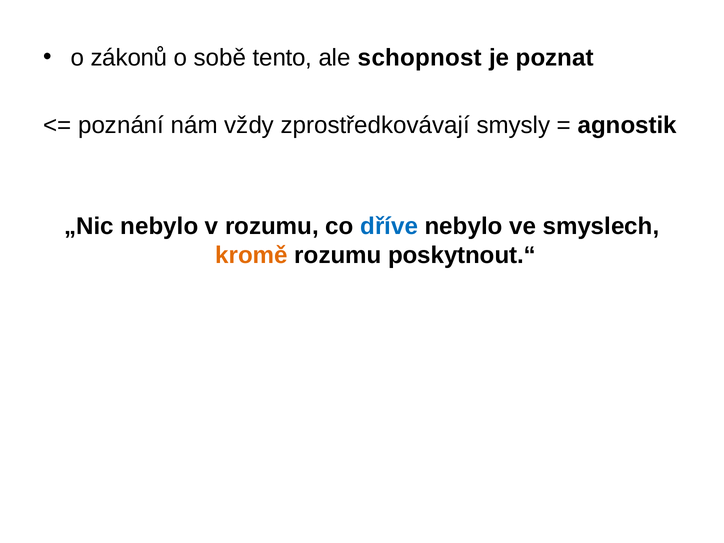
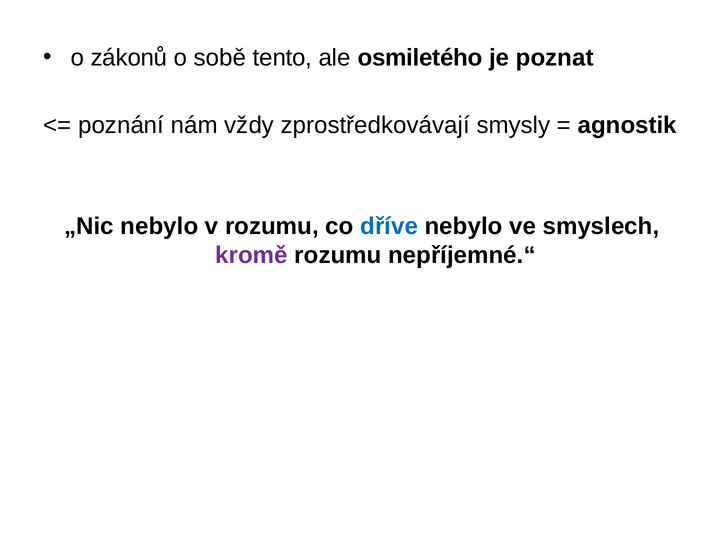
schopnost: schopnost -> osmiletého
kromě colour: orange -> purple
poskytnout.“: poskytnout.“ -> nepříjemné.“
